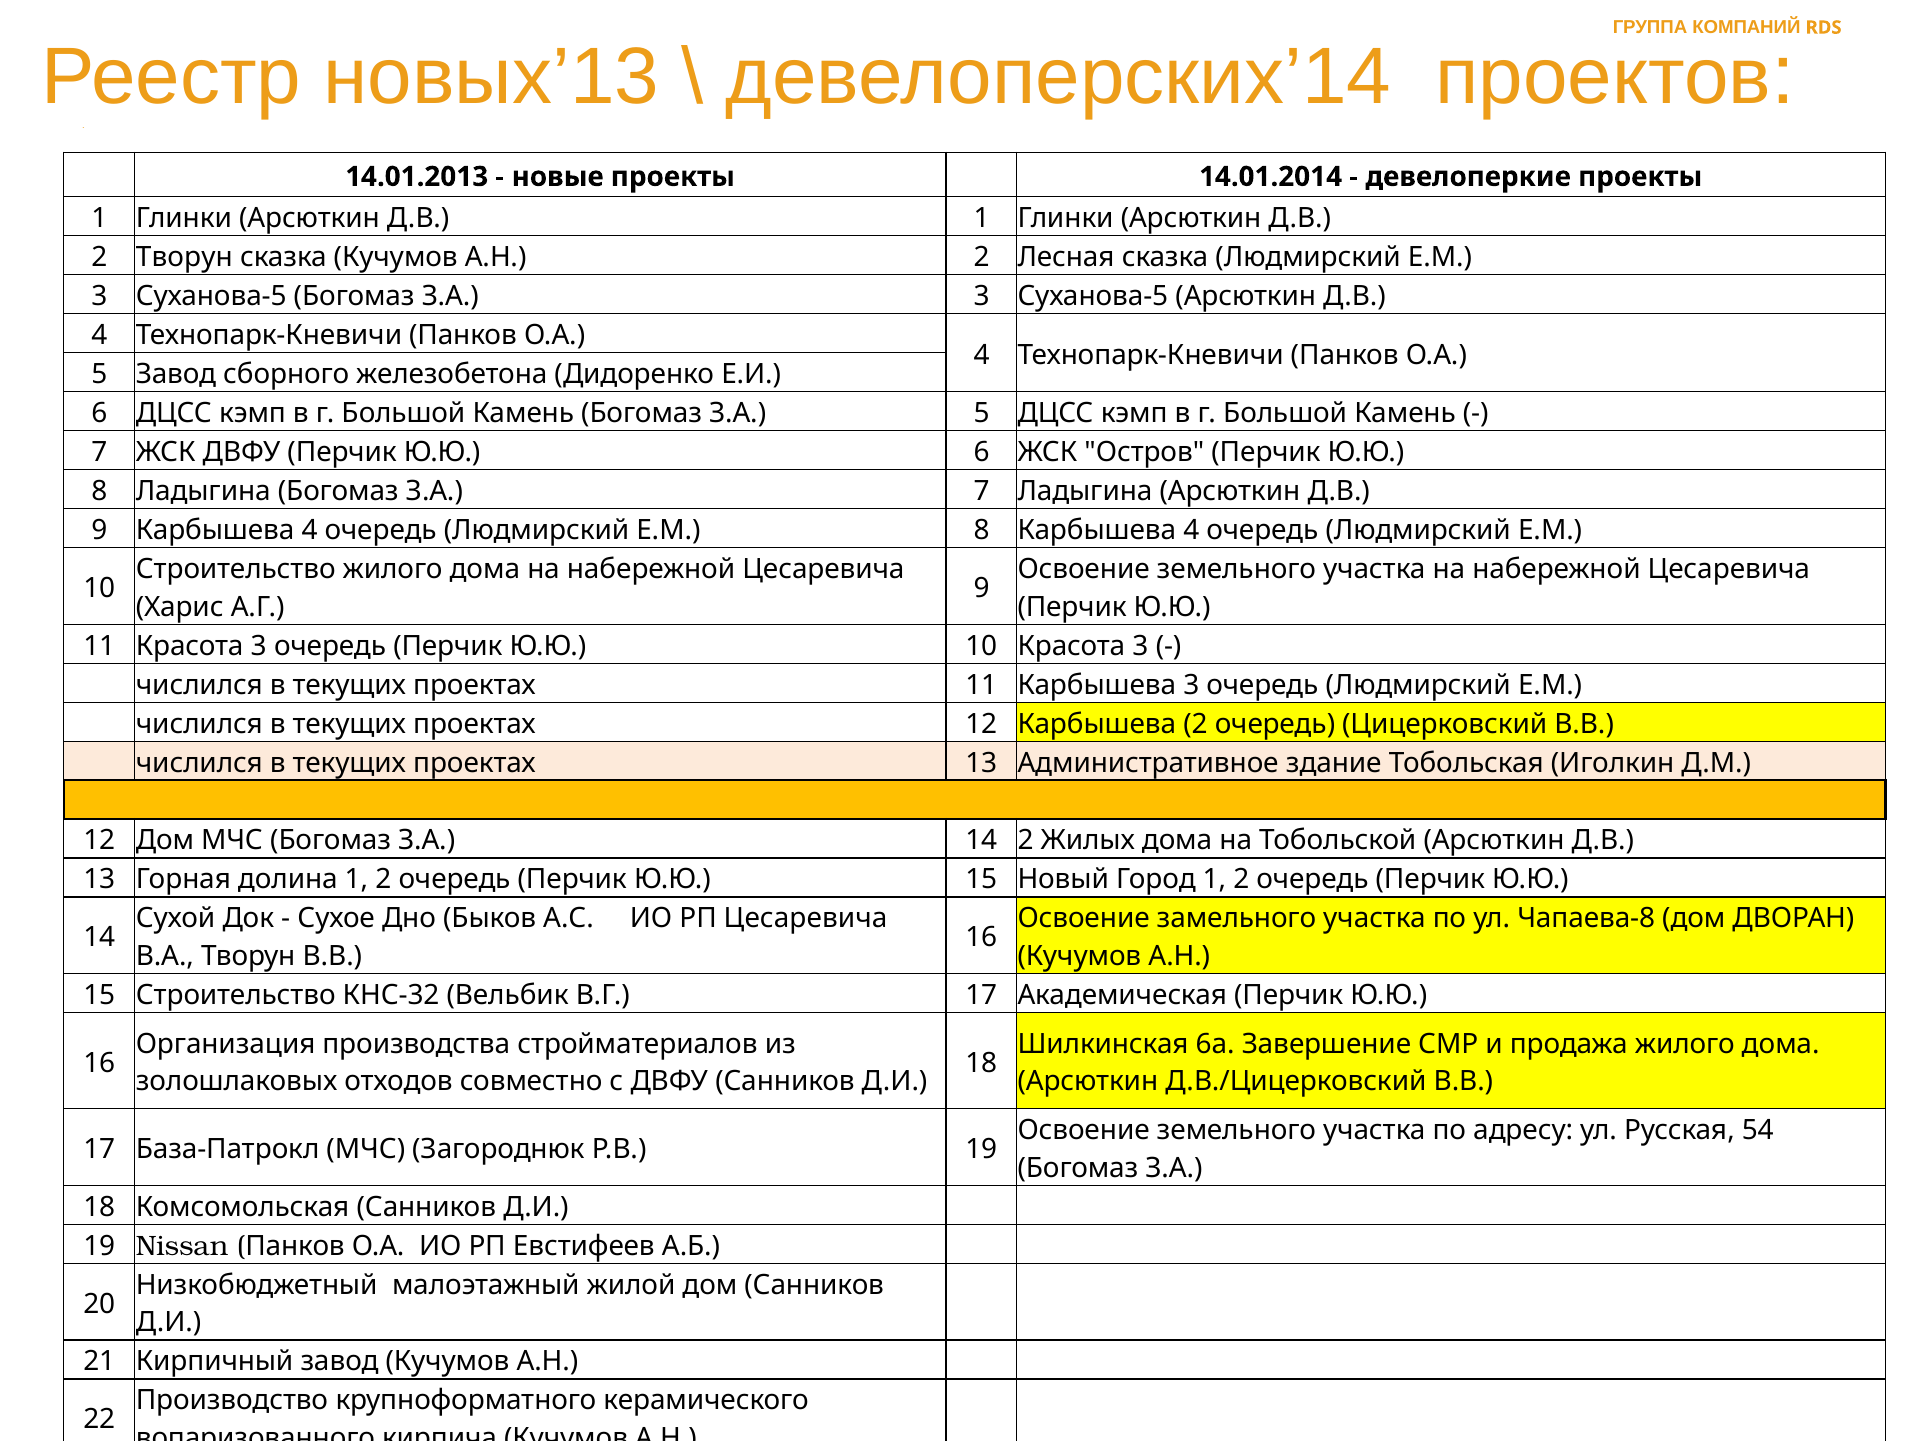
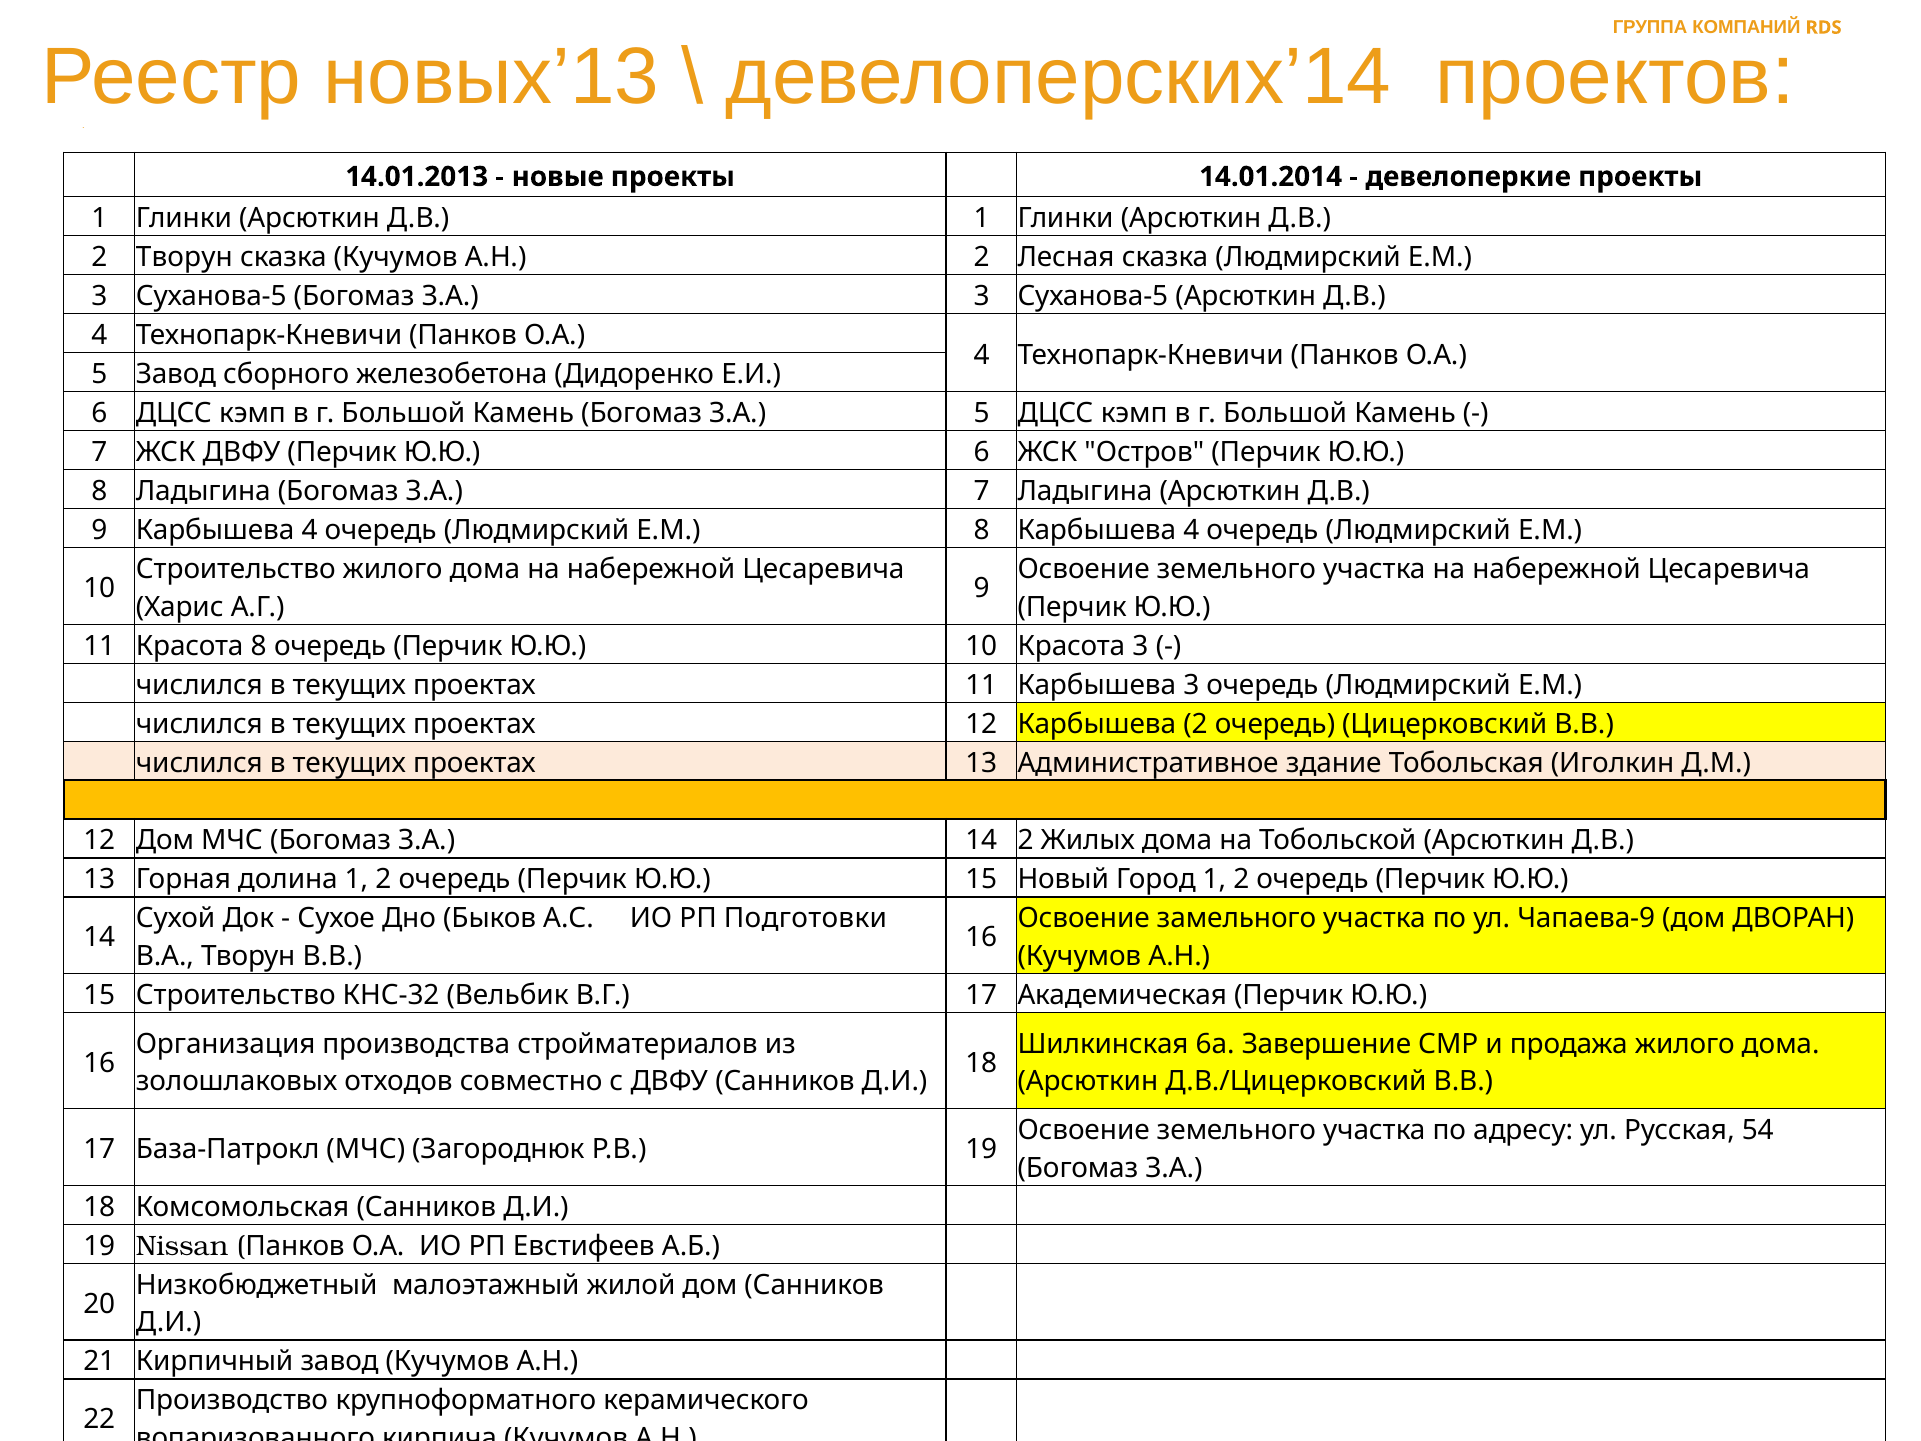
11 Красота 3: 3 -> 8
РП Цесаревича: Цесаревича -> Подготовки
Чапаева-8: Чапаева-8 -> Чапаева-9
